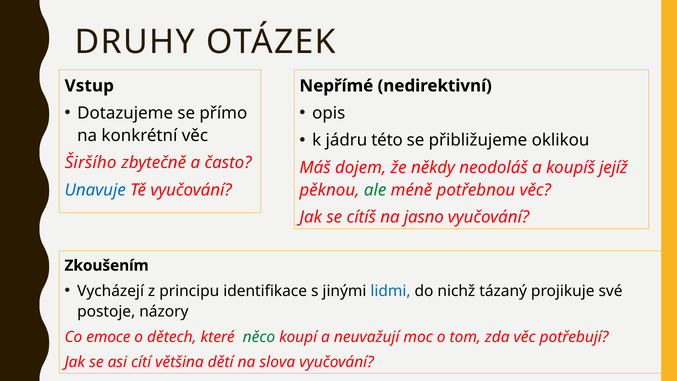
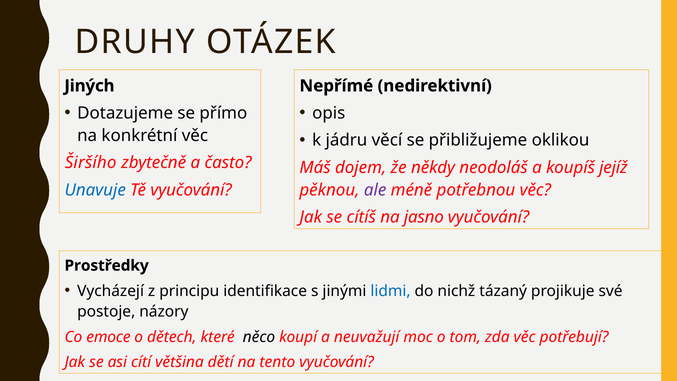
Vstup: Vstup -> Jiných
této: této -> věcí
ale colour: green -> purple
Zkoušením: Zkoušením -> Prostředky
něco colour: green -> black
slova: slova -> tento
